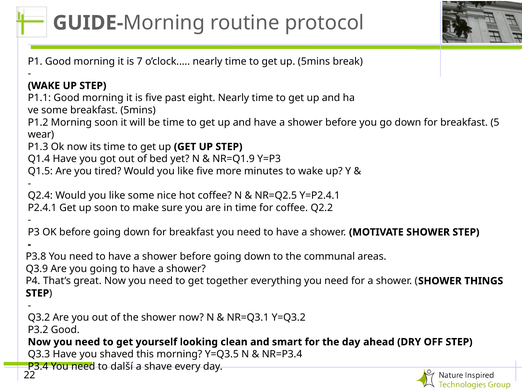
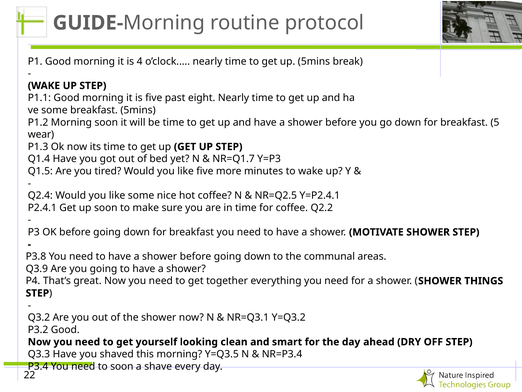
7: 7 -> 4
NR=Q1.9: NR=Q1.9 -> NR=Q1.7
to další: další -> soon
